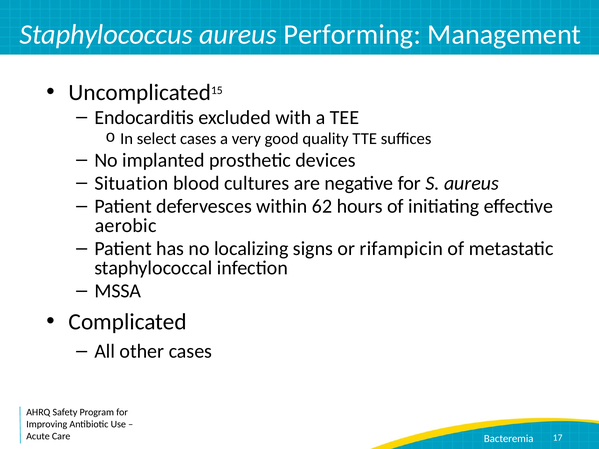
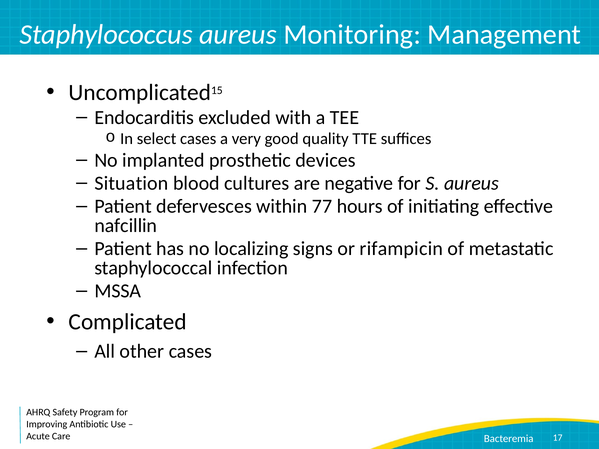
Performing: Performing -> Monitoring
62: 62 -> 77
aerobic: aerobic -> nafcillin
